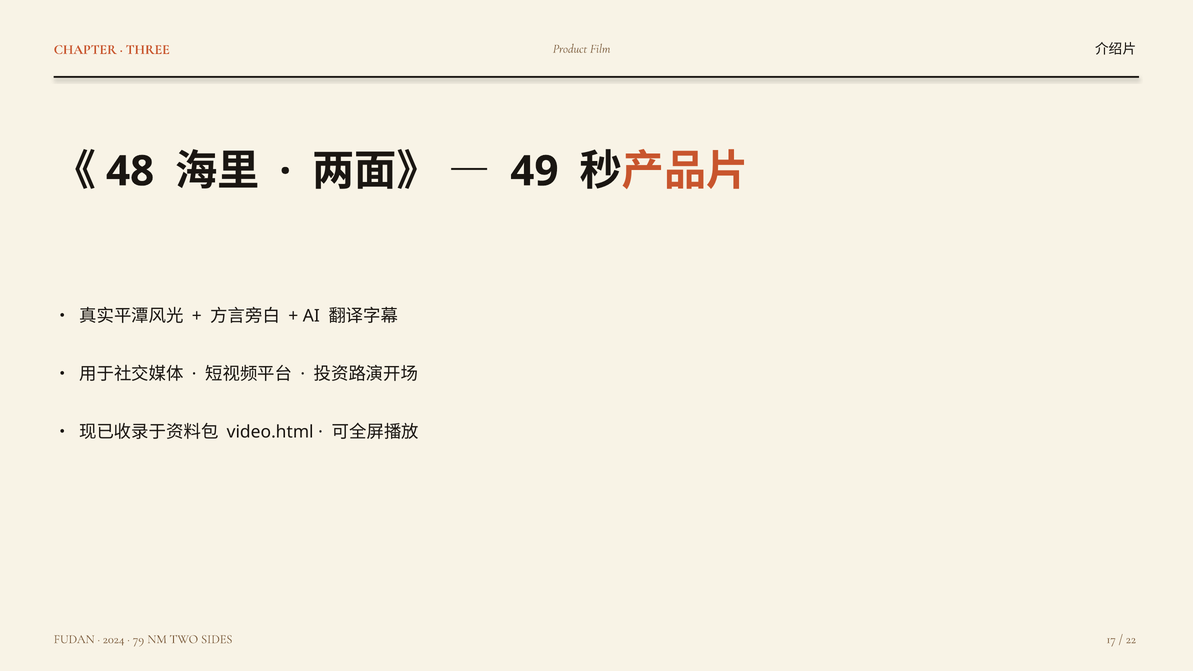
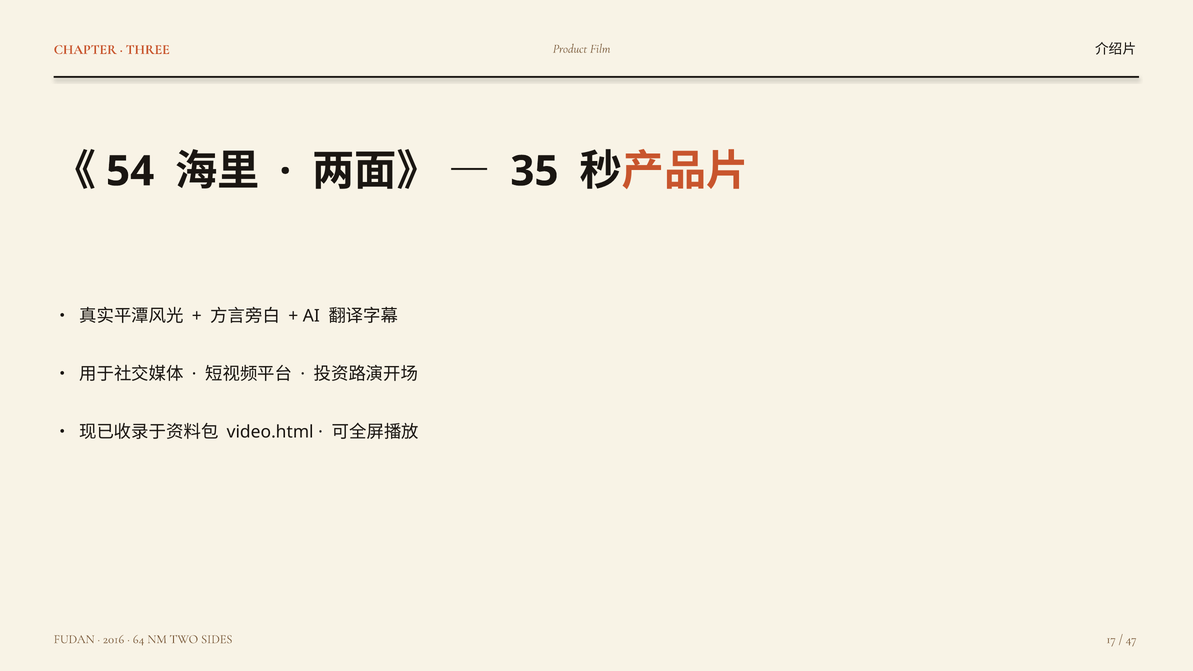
48: 48 -> 54
49: 49 -> 35
2024: 2024 -> 2016
79: 79 -> 64
22: 22 -> 47
